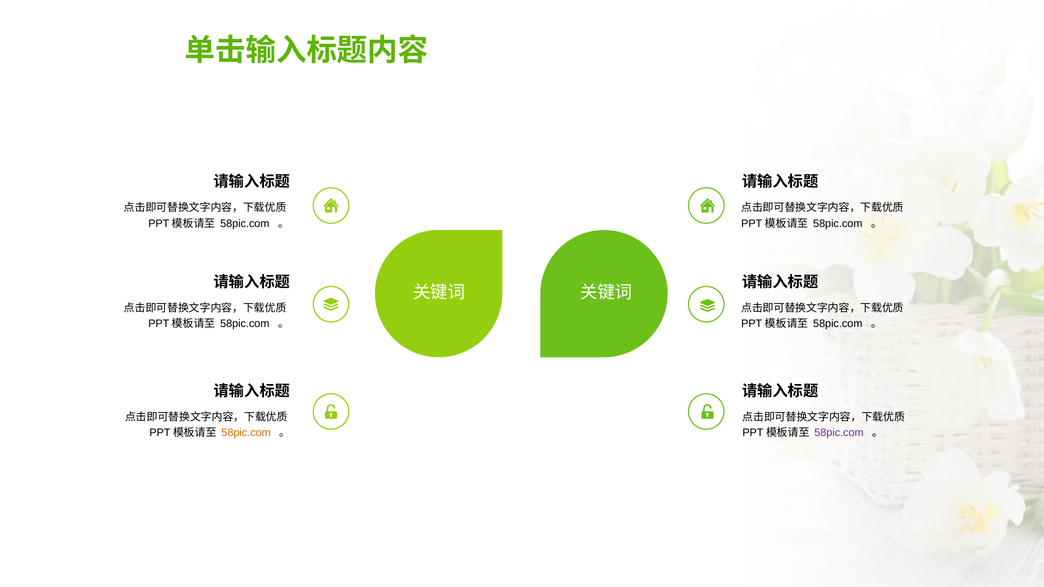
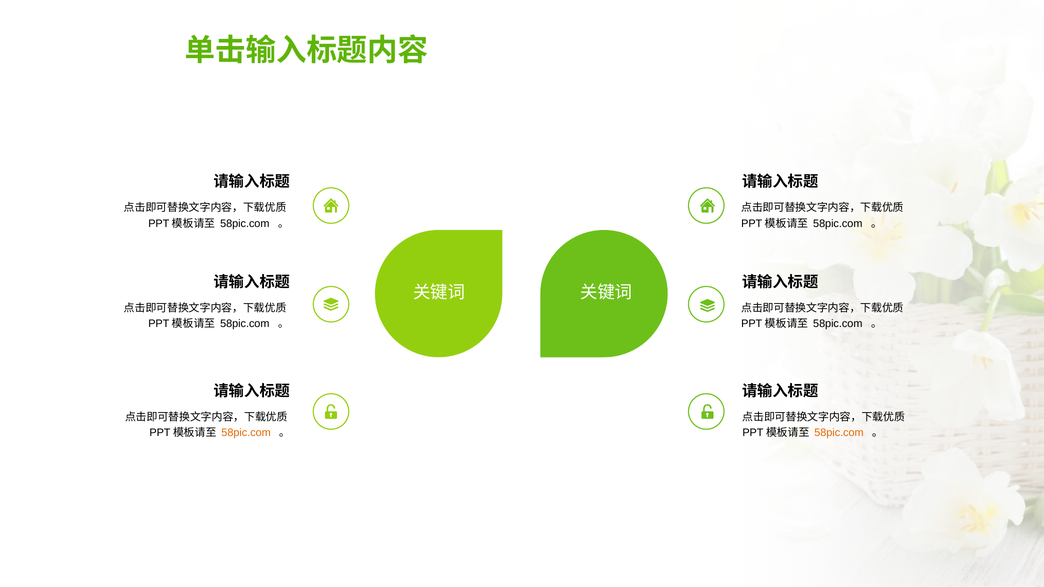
58pic.com at (839, 433) colour: purple -> orange
